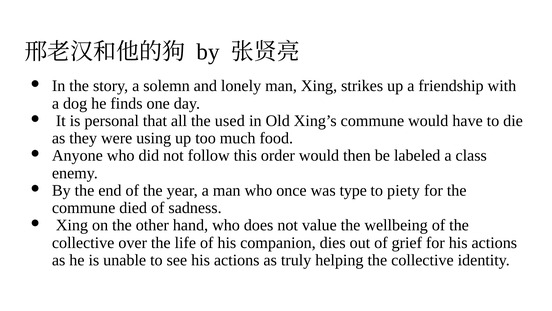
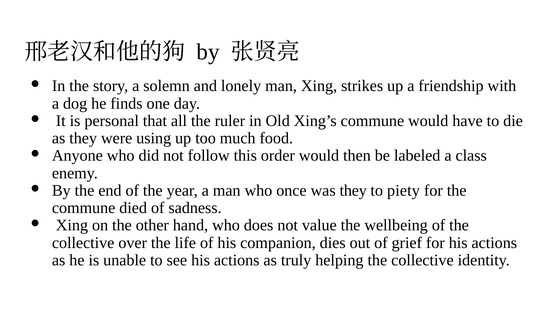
used: used -> ruler
was type: type -> they
